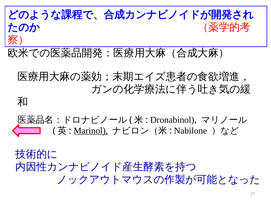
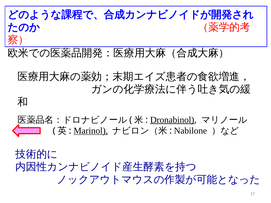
Dronabinol underline: none -> present
